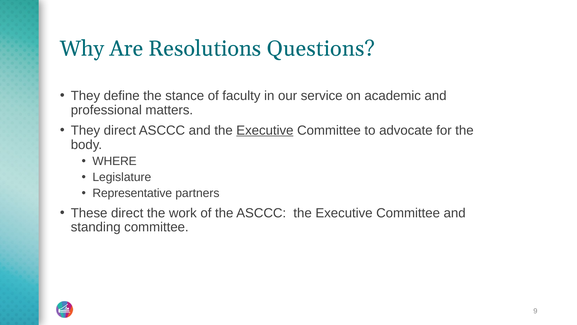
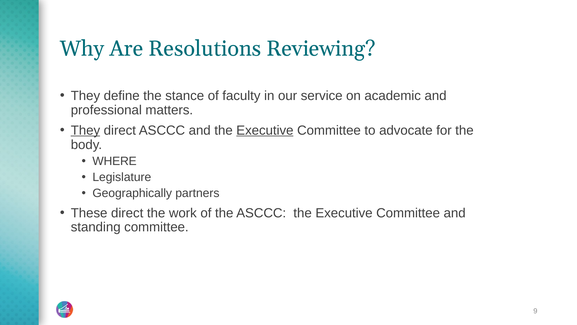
Questions: Questions -> Reviewing
They at (85, 130) underline: none -> present
Representative: Representative -> Geographically
